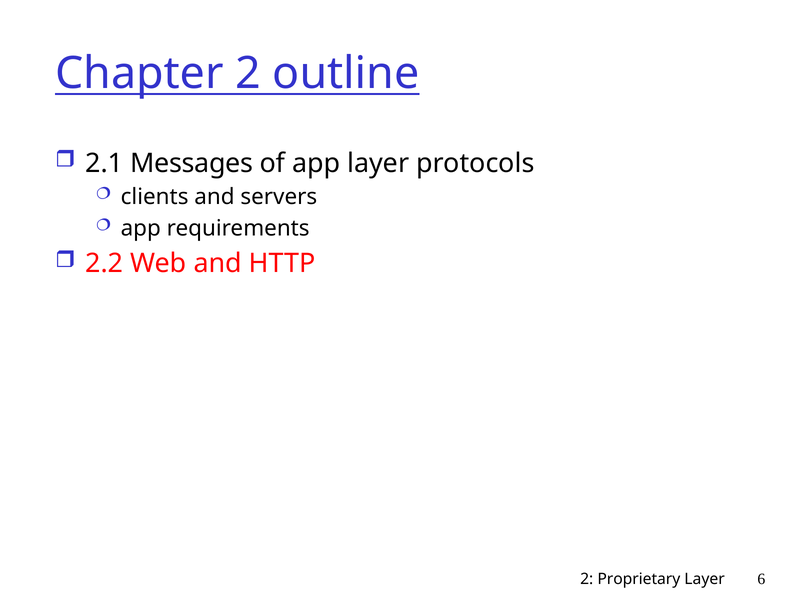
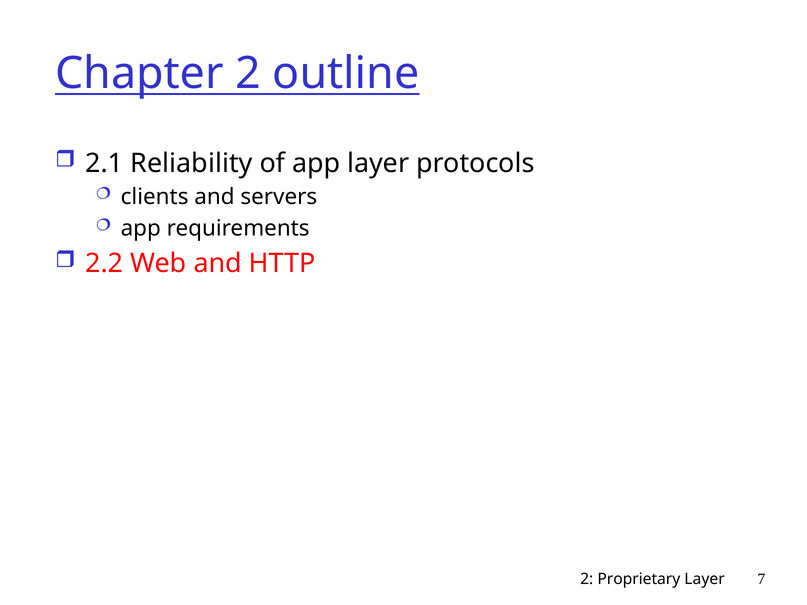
Messages: Messages -> Reliability
6: 6 -> 7
